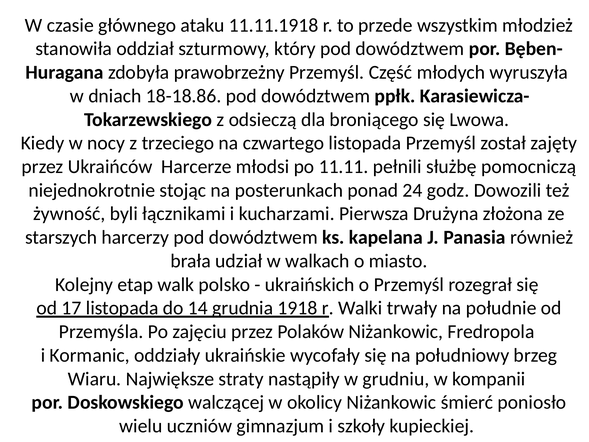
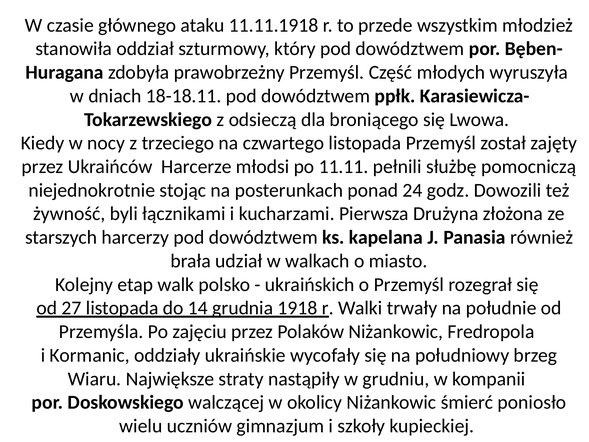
18-18.86: 18-18.86 -> 18-18.11
17: 17 -> 27
